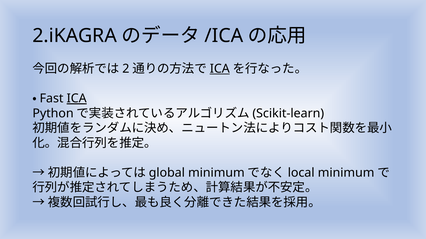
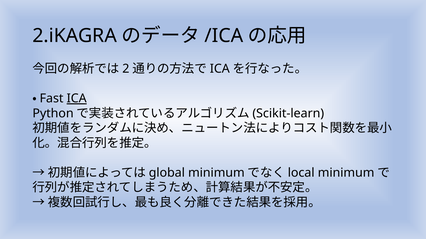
ICA at (220, 69) underline: present -> none
